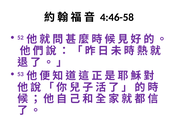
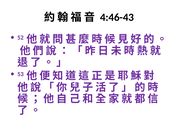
4:46-58: 4:46-58 -> 4:46-43
